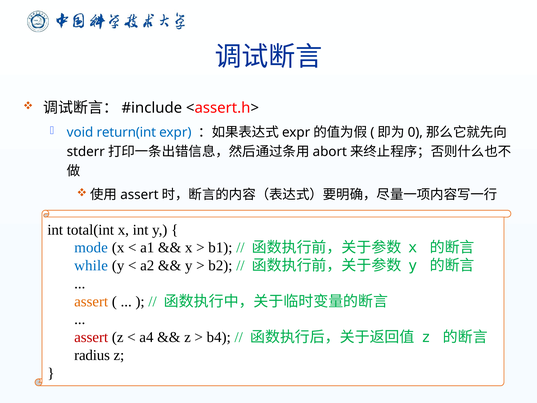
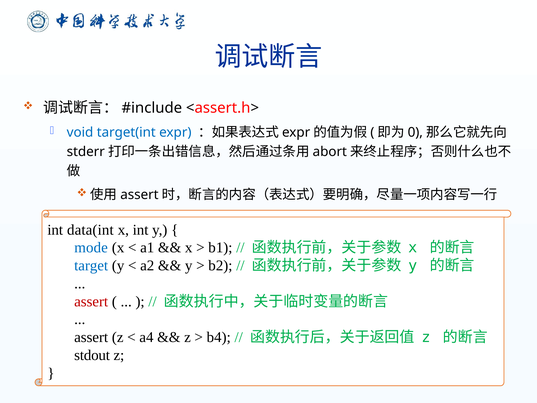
return(int: return(int -> target(int
total(int: total(int -> data(int
while: while -> target
assert at (91, 301) colour: orange -> red
assert at (91, 337) colour: red -> black
radius: radius -> stdout
